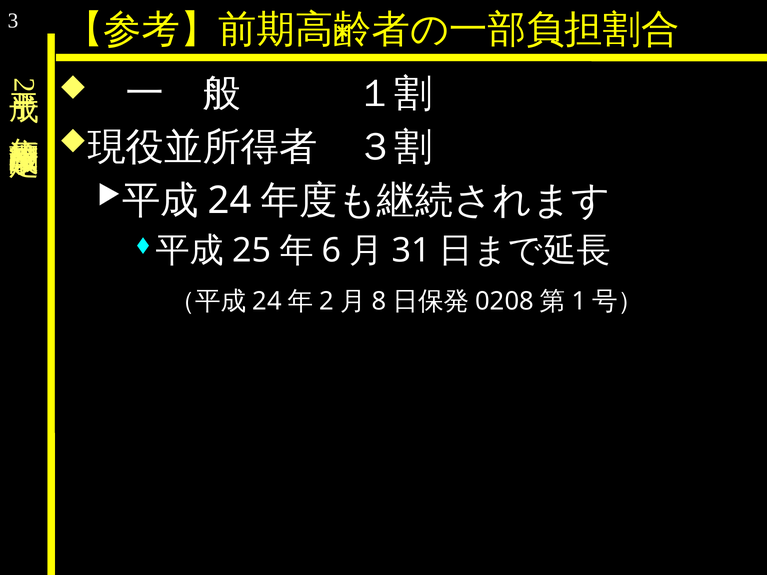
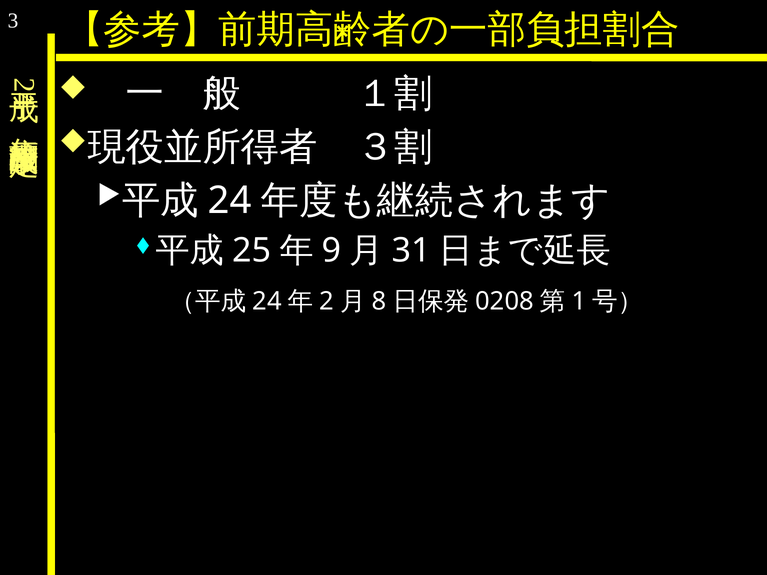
6: 6 -> 9
